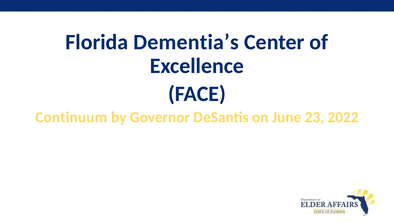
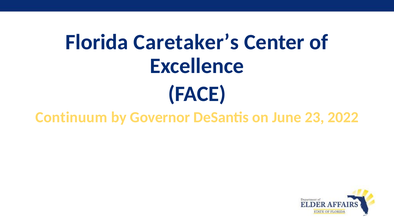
Dementia’s: Dementia’s -> Caretaker’s
